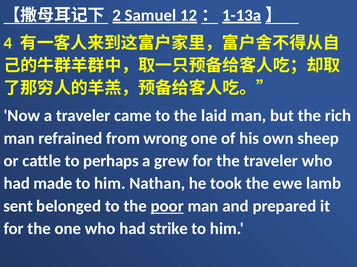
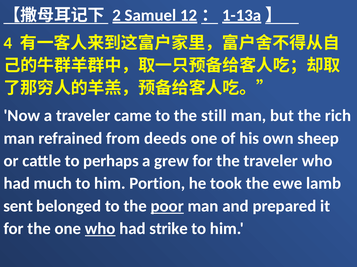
laid: laid -> still
wrong: wrong -> deeds
made: made -> much
Nathan: Nathan -> Portion
who at (100, 229) underline: none -> present
